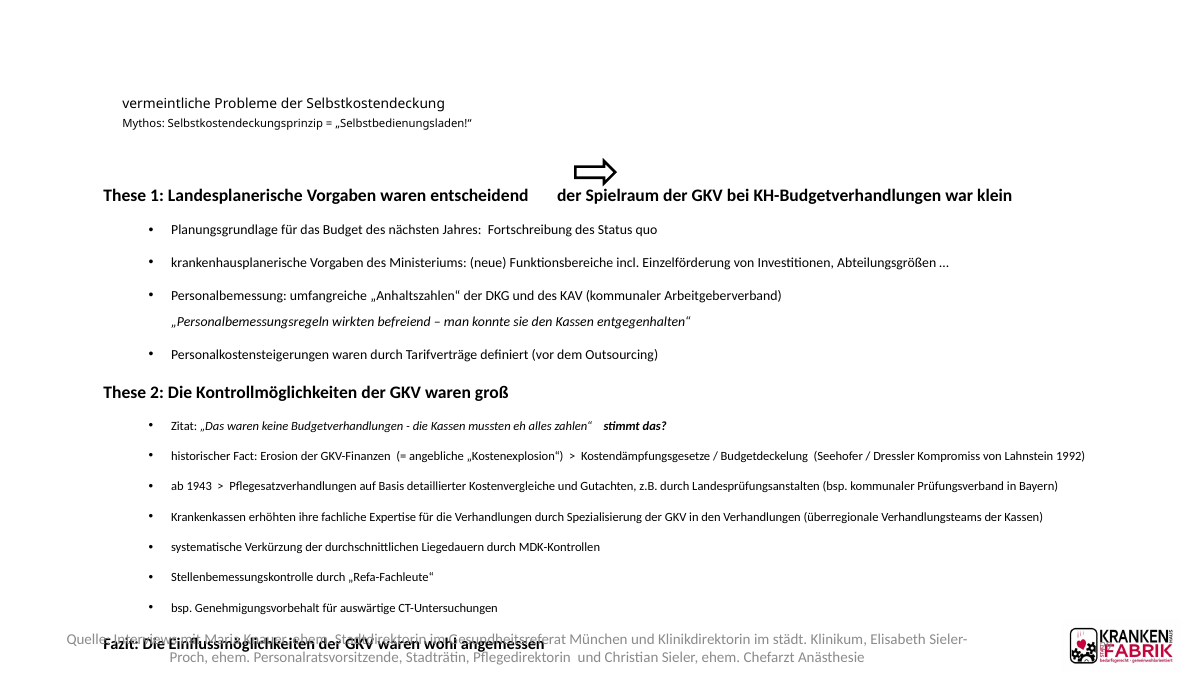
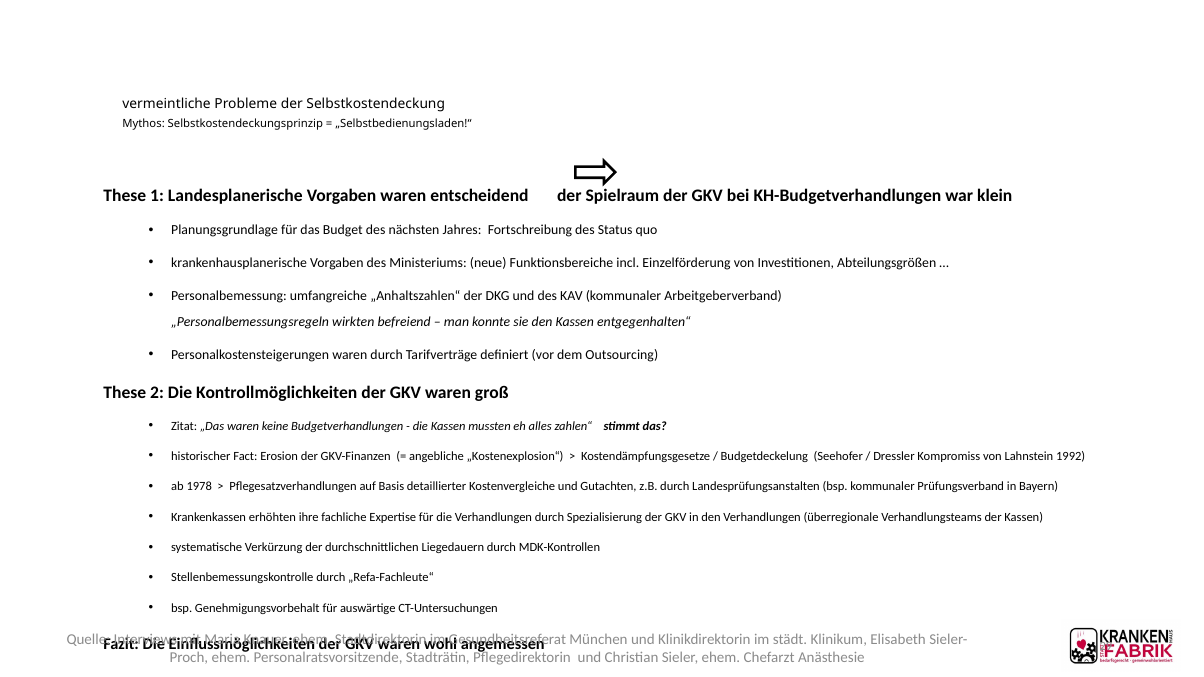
1943: 1943 -> 1978
